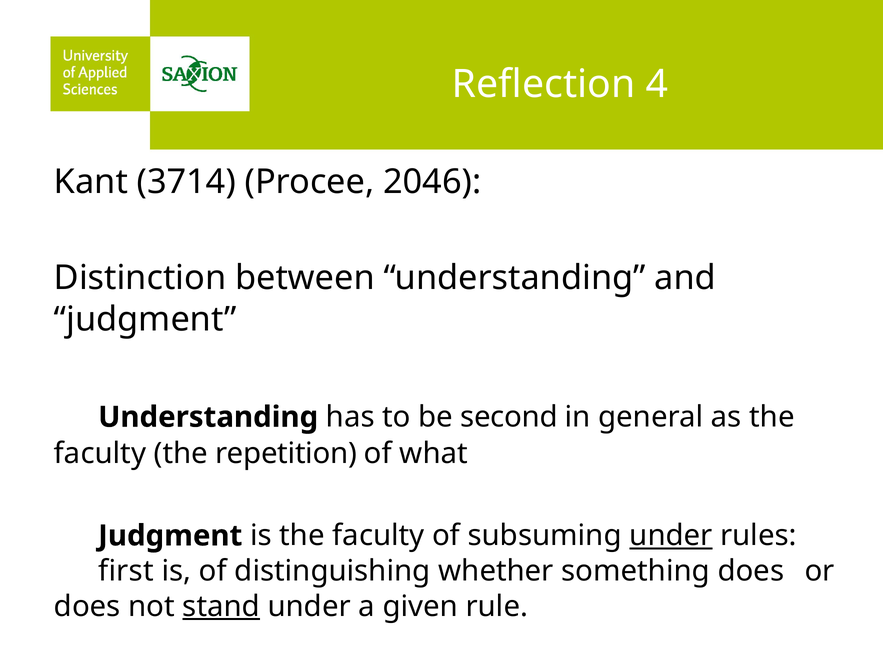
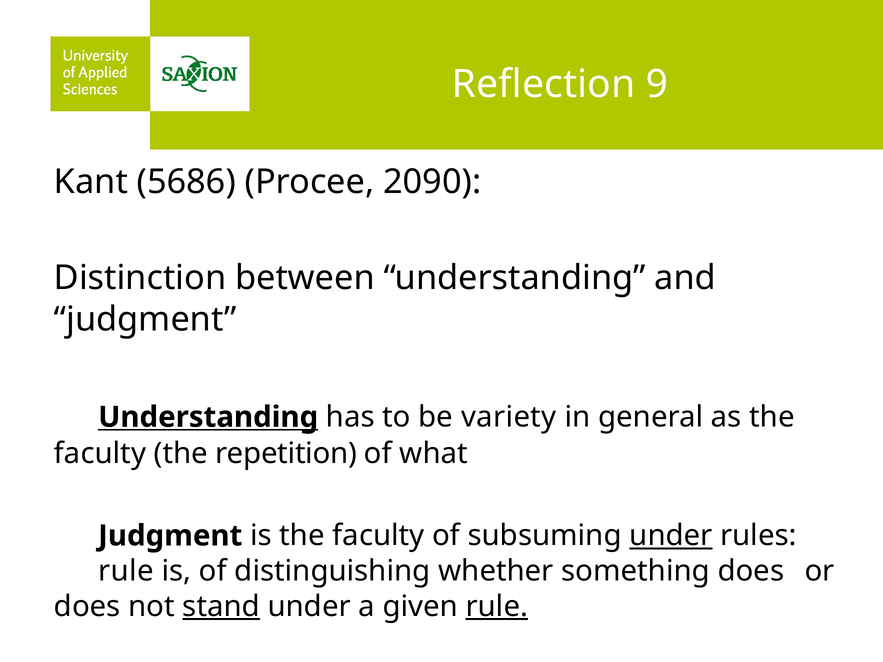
4: 4 -> 9
3714: 3714 -> 5686
2046: 2046 -> 2090
Understanding at (208, 417) underline: none -> present
second: second -> variety
first at (126, 571): first -> rule
rule at (497, 607) underline: none -> present
